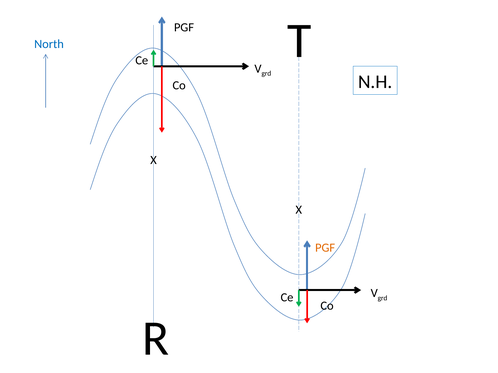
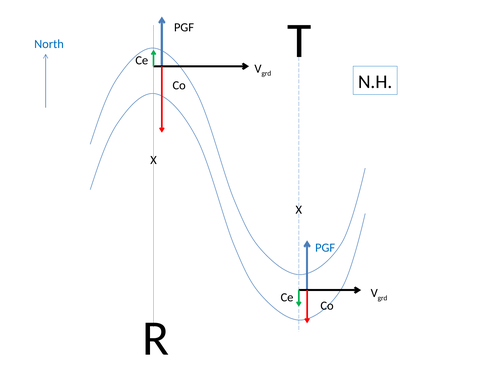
PGF at (325, 248) colour: orange -> blue
